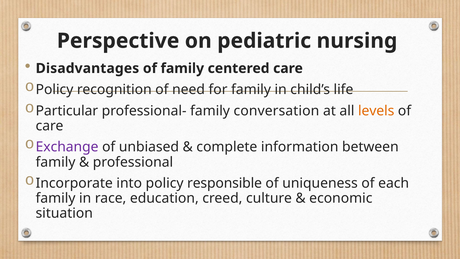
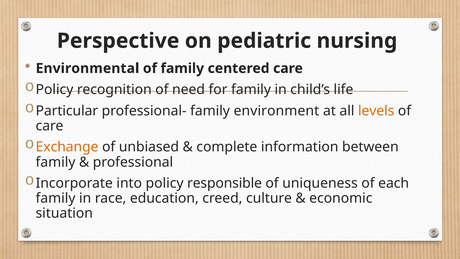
Disadvantages: Disadvantages -> Environmental
conversation: conversation -> environment
Exchange colour: purple -> orange
